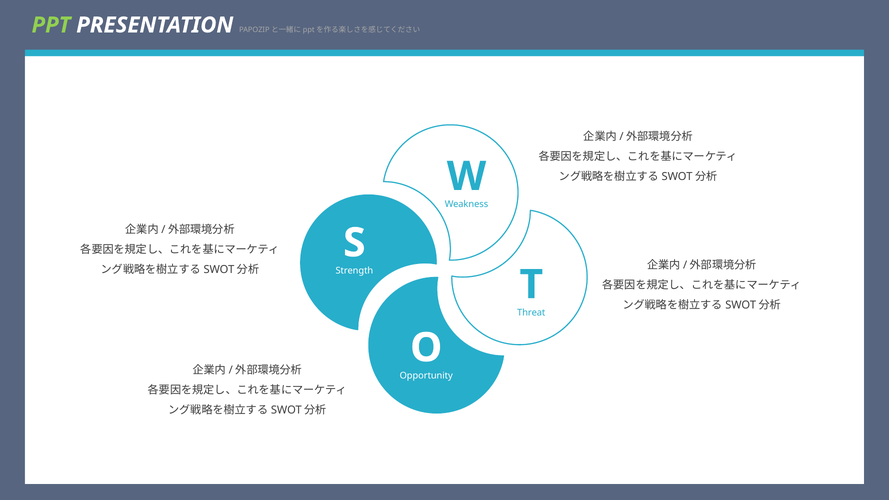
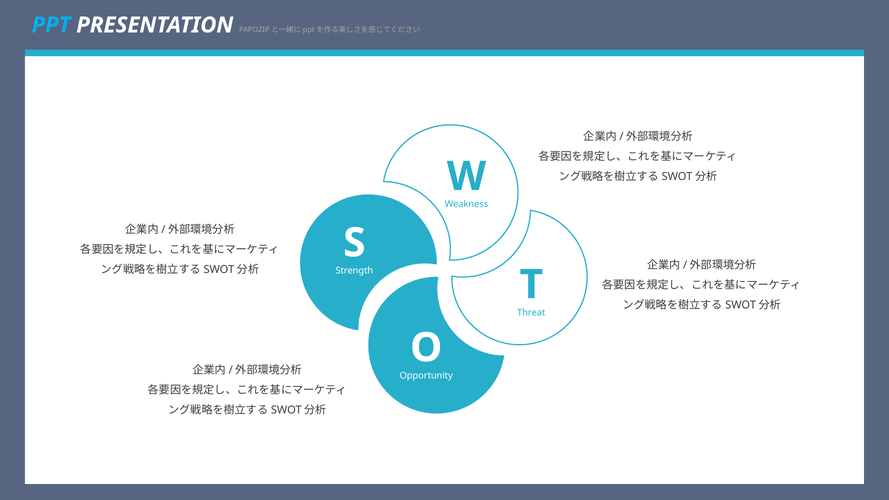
PPT colour: light green -> light blue
